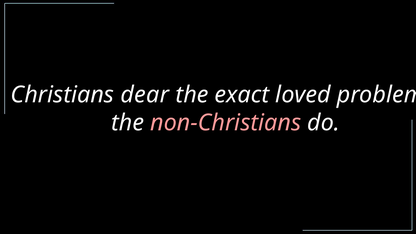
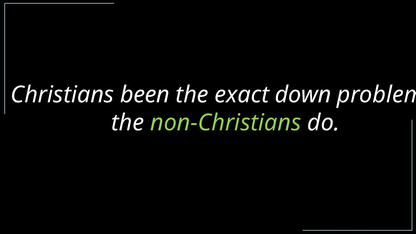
dear: dear -> been
loved: loved -> down
non-Christians colour: pink -> light green
